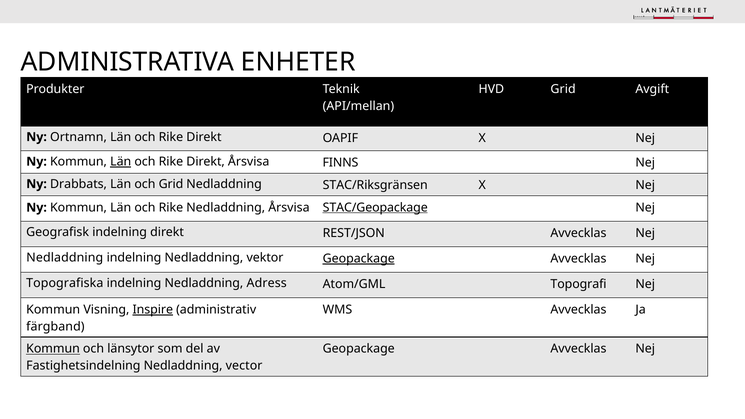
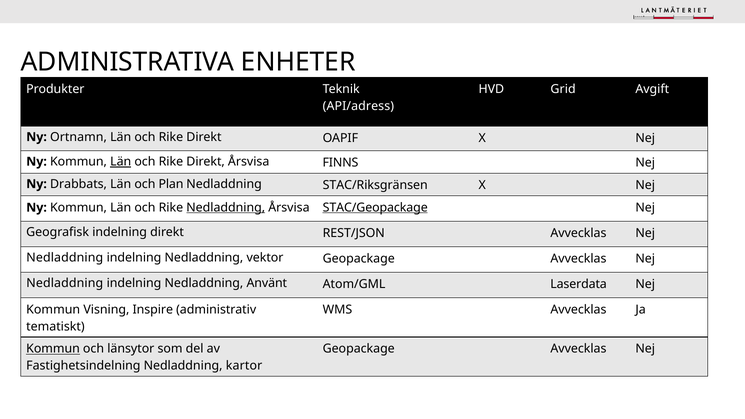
API/mellan: API/mellan -> API/adress
och Grid: Grid -> Plan
Nedladdning at (226, 208) underline: none -> present
Geopackage at (359, 259) underline: present -> none
Topografiska at (65, 283): Topografiska -> Nedladdning
Adress: Adress -> Använt
Topografi: Topografi -> Laserdata
Inspire underline: present -> none
färgband: färgband -> tematiskt
vector: vector -> kartor
